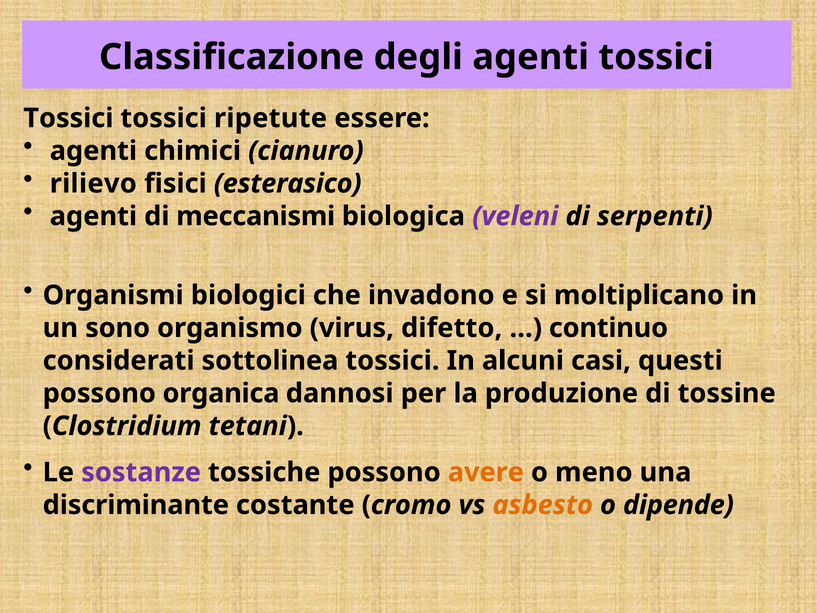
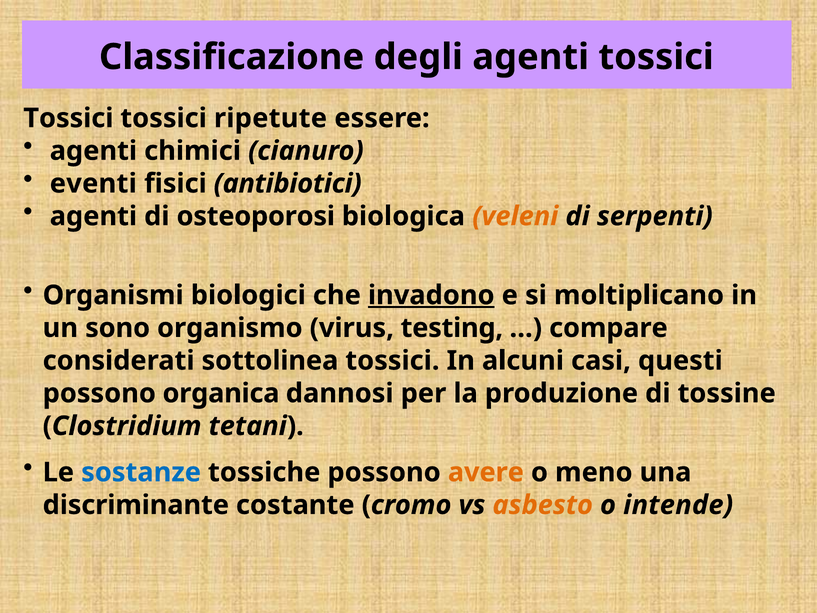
rilievo: rilievo -> eventi
esterasico: esterasico -> antibiotici
meccanismi: meccanismi -> osteoporosi
veleni colour: purple -> orange
invadono underline: none -> present
difetto: difetto -> testing
continuo: continuo -> compare
sostanze colour: purple -> blue
dipende: dipende -> intende
